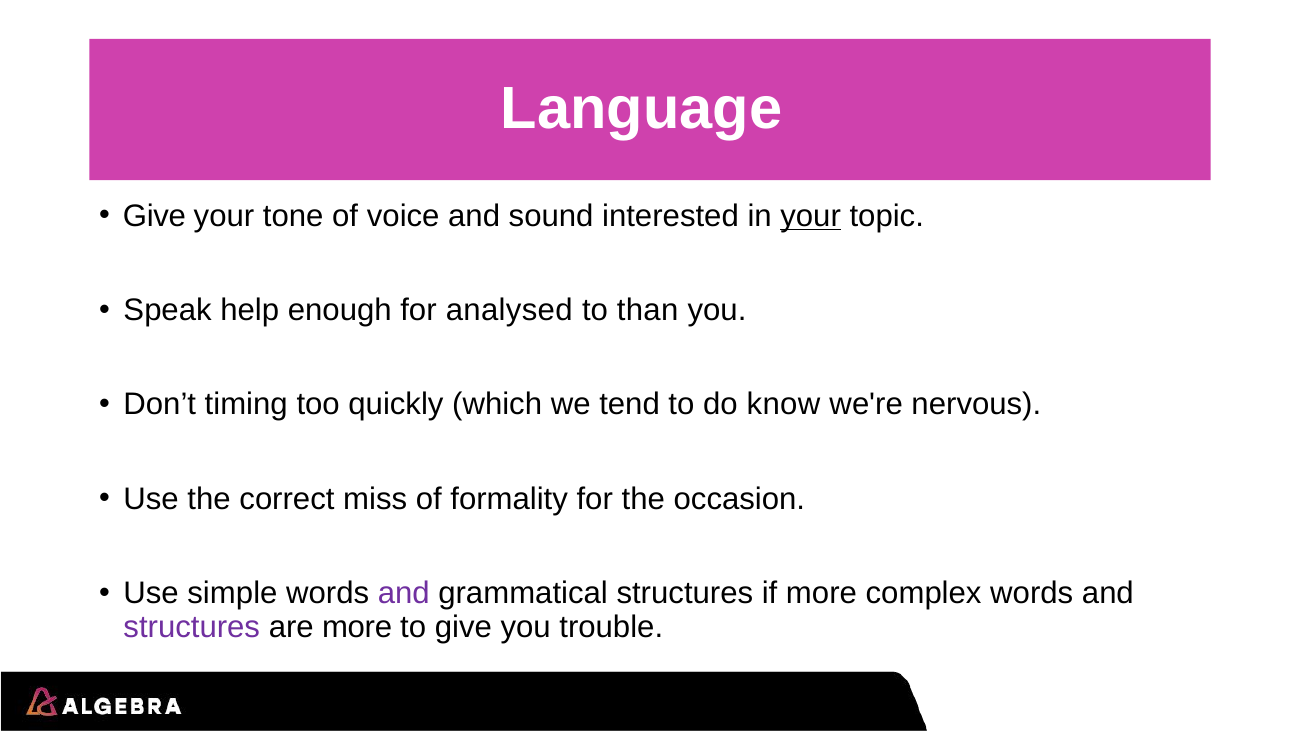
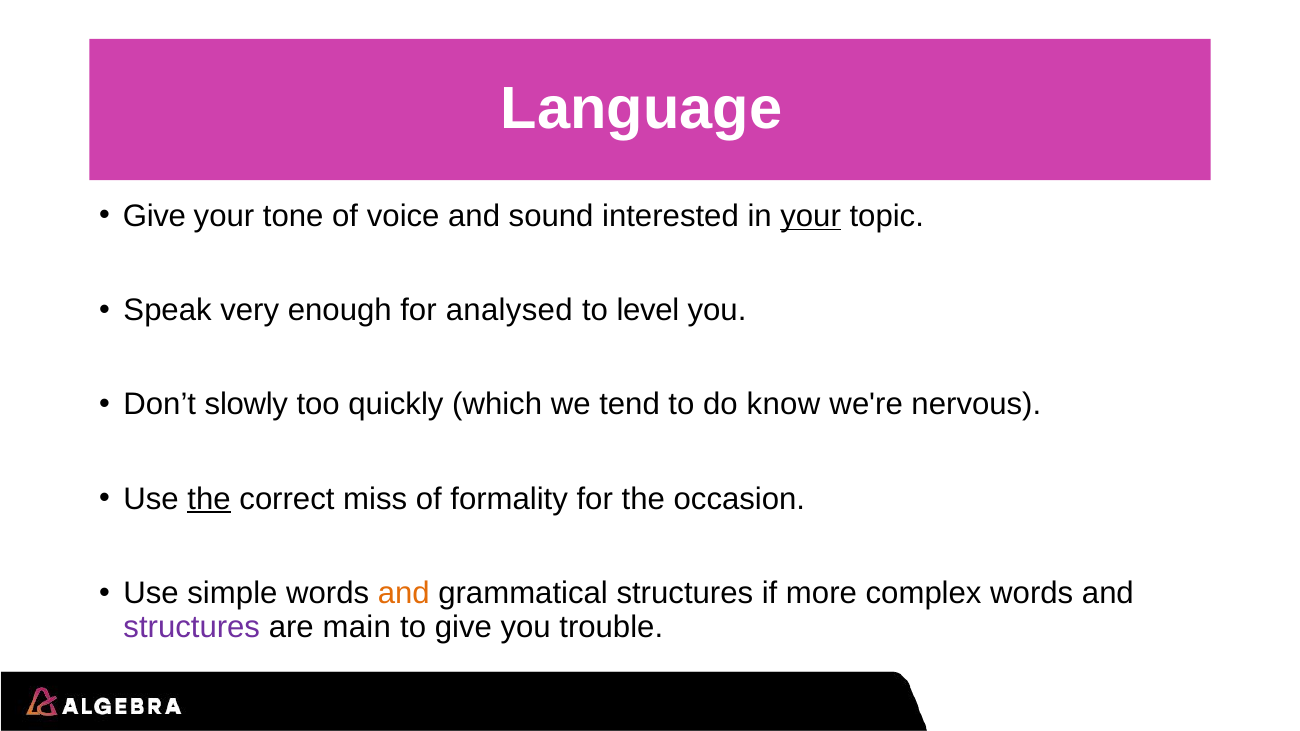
help: help -> very
than: than -> level
timing: timing -> slowly
the at (209, 499) underline: none -> present
and at (404, 593) colour: purple -> orange
are more: more -> main
